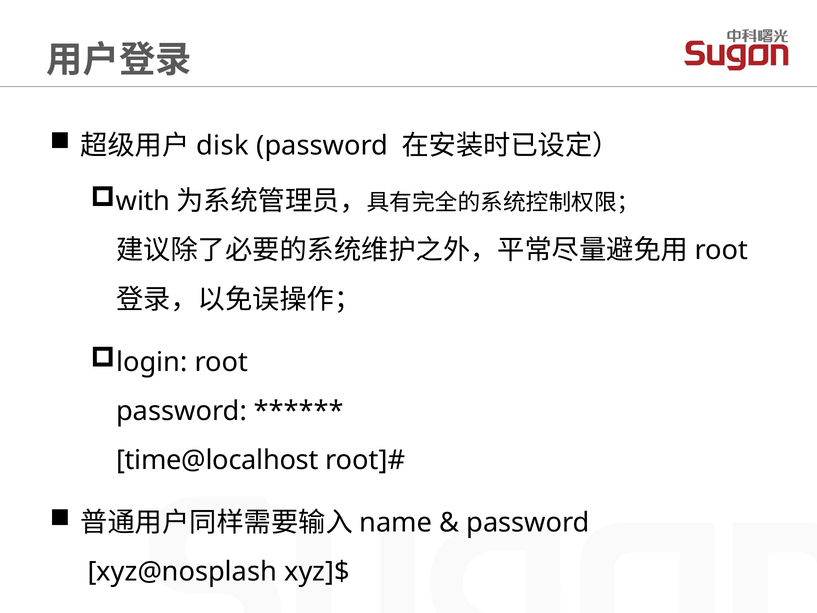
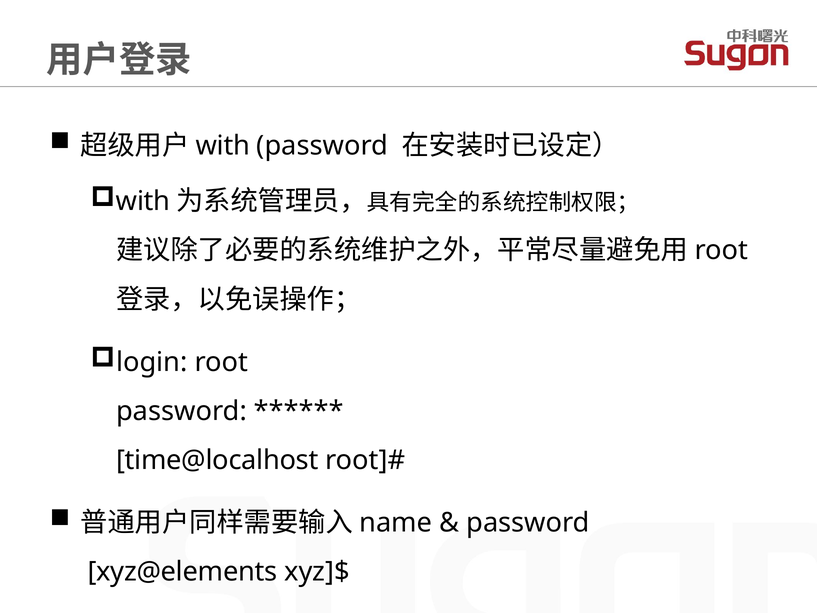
disk at (223, 146): disk -> with
xyz@nosplash: xyz@nosplash -> xyz@elements
